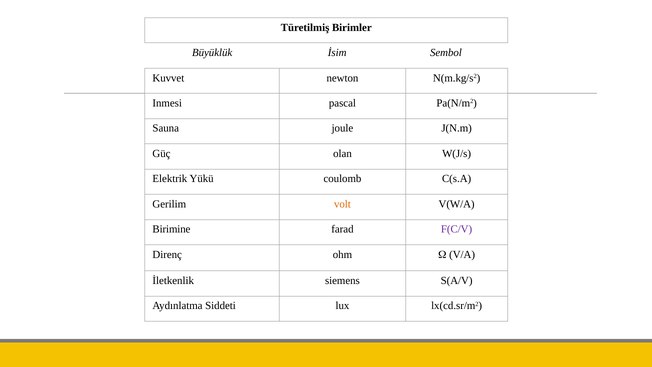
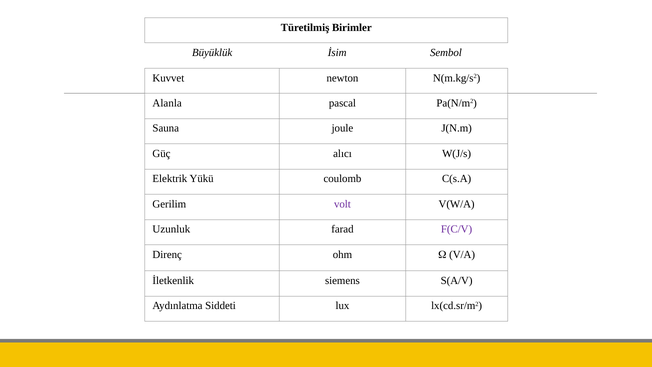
Inmesi: Inmesi -> Alanla
olan: olan -> alıcı
volt colour: orange -> purple
Birimine: Birimine -> Uzunluk
